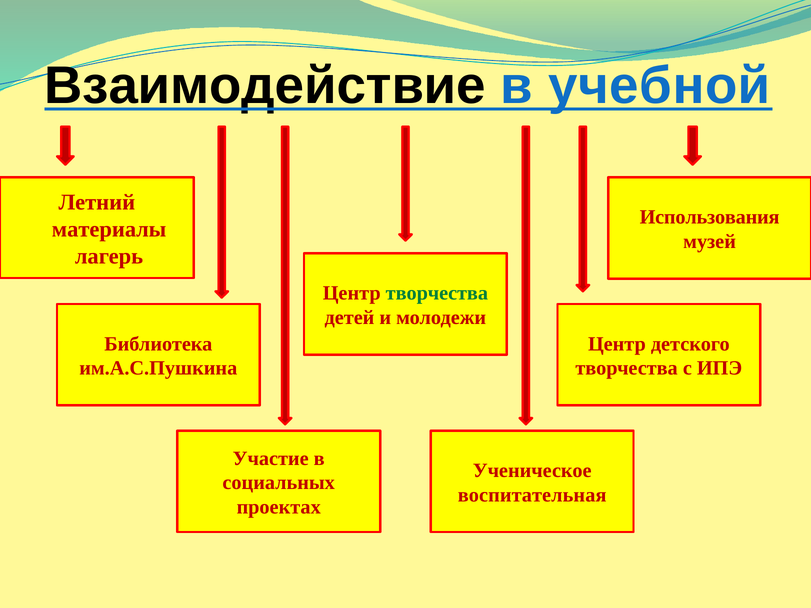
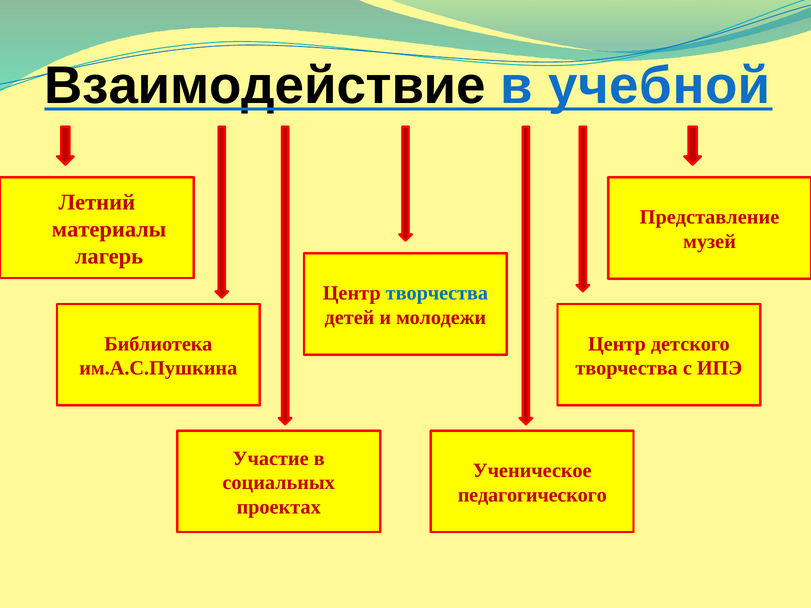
Использования: Использования -> Представление
творчества at (437, 293) colour: green -> blue
воспитательная: воспитательная -> педагогического
